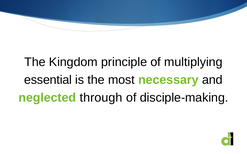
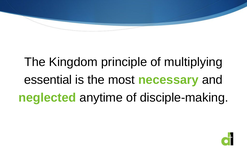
through: through -> anytime
